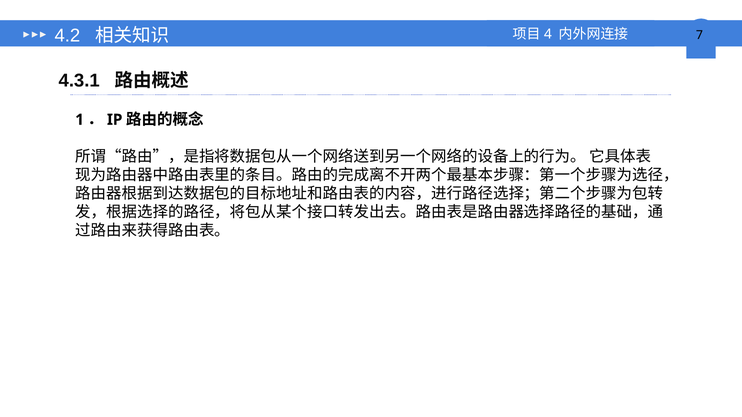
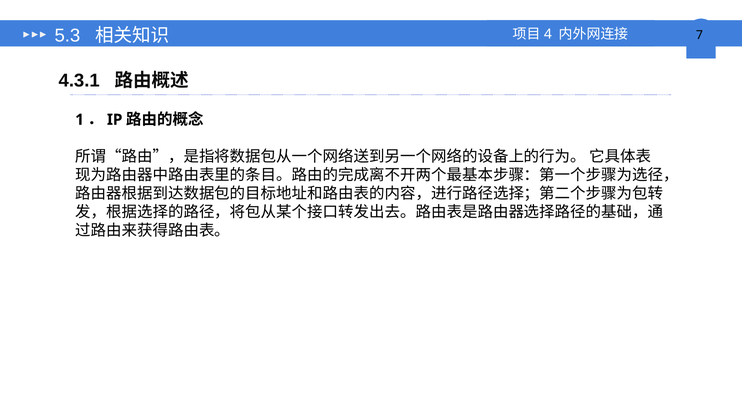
4.2: 4.2 -> 5.3
